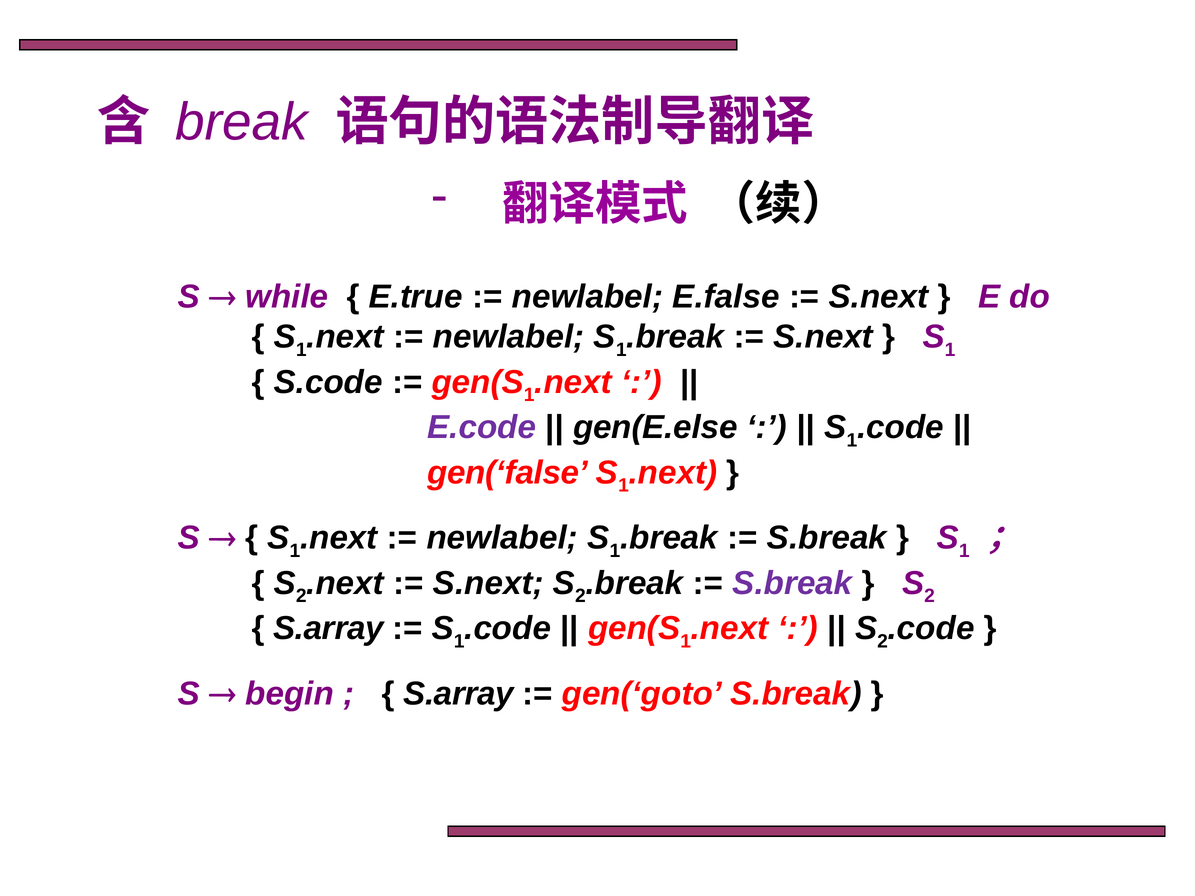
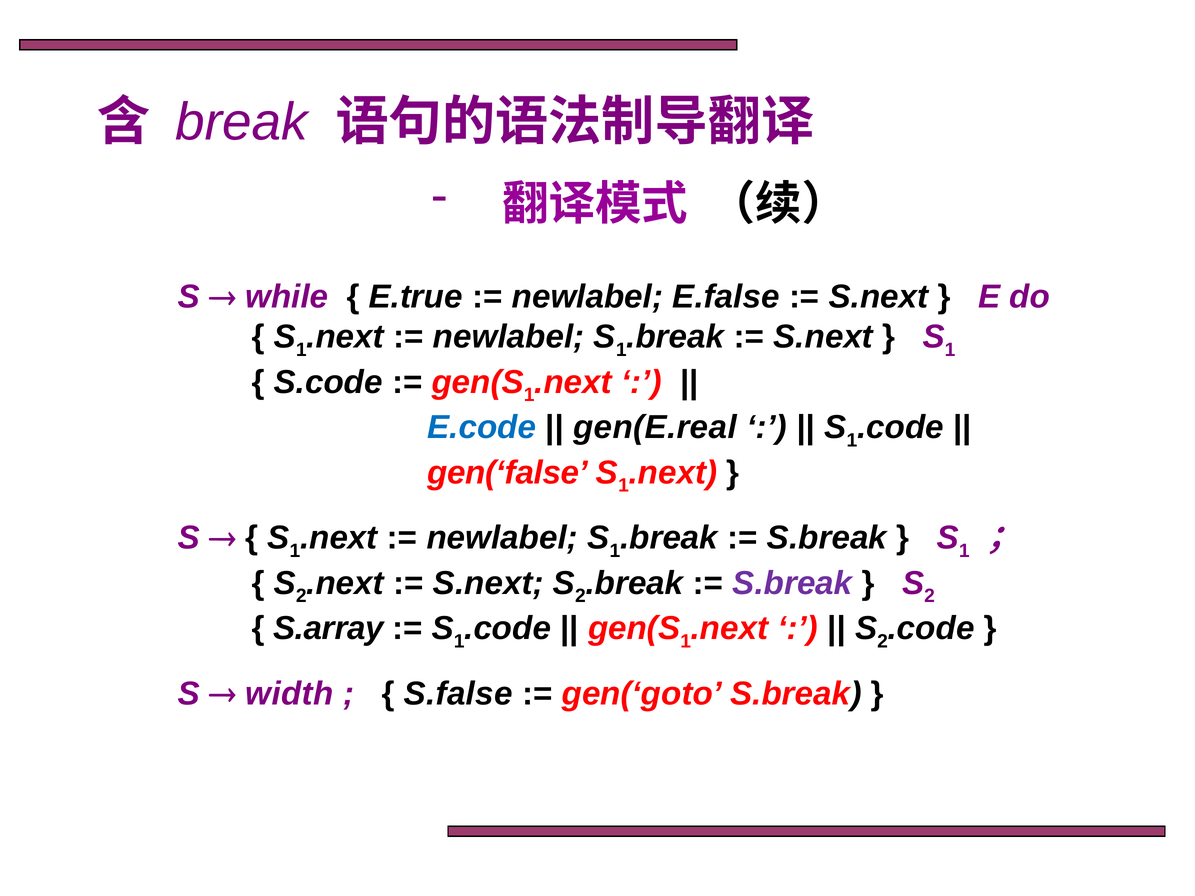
E.code colour: purple -> blue
gen(E.else: gen(E.else -> gen(E.real
begin: begin -> width
S.array at (459, 694): S.array -> S.false
